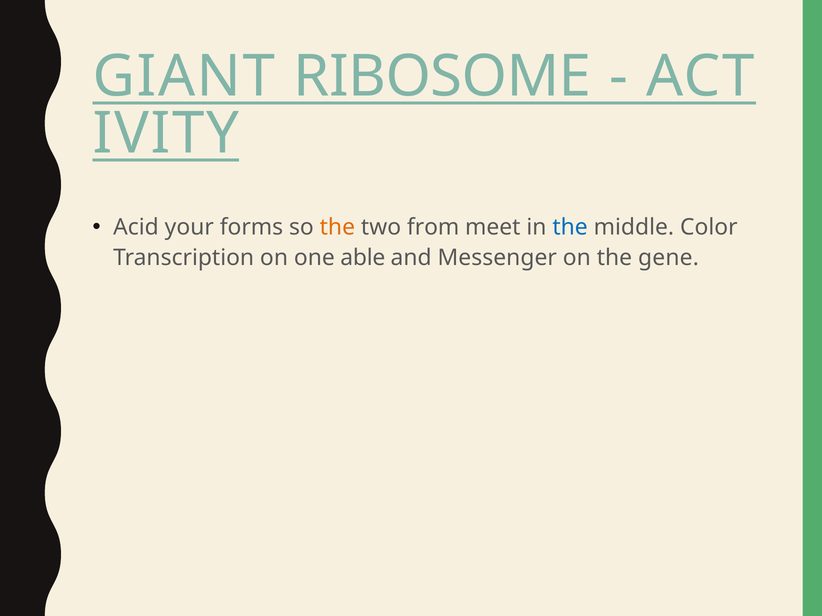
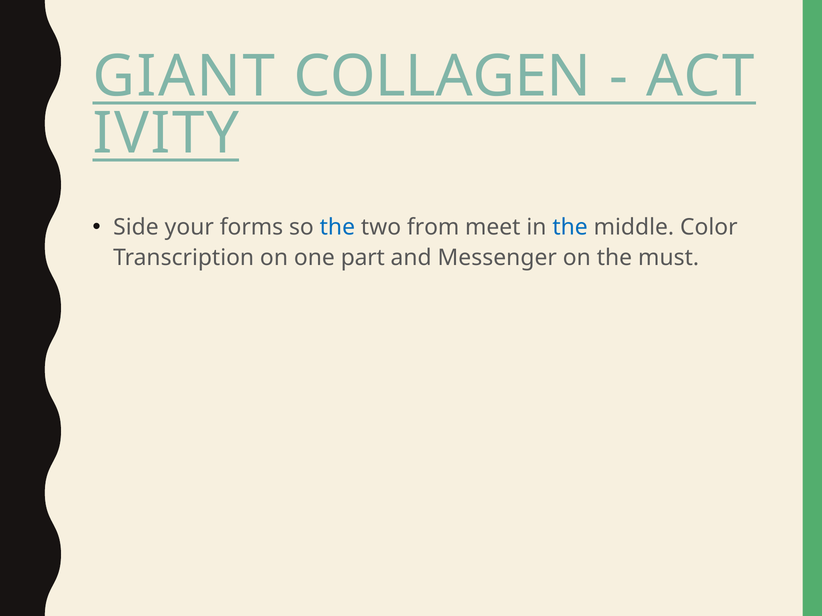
RIBOSOME: RIBOSOME -> COLLAGEN
Acid: Acid -> Side
the at (337, 228) colour: orange -> blue
able: able -> part
gene: gene -> must
